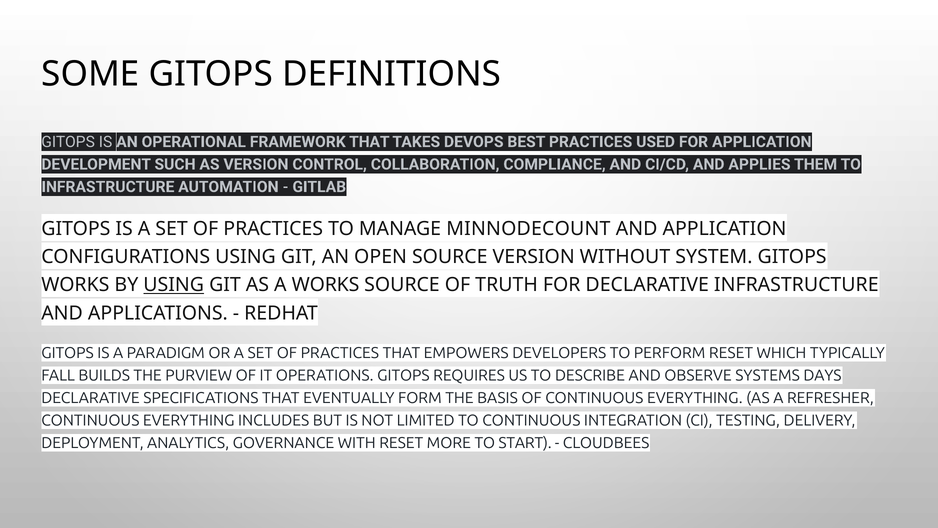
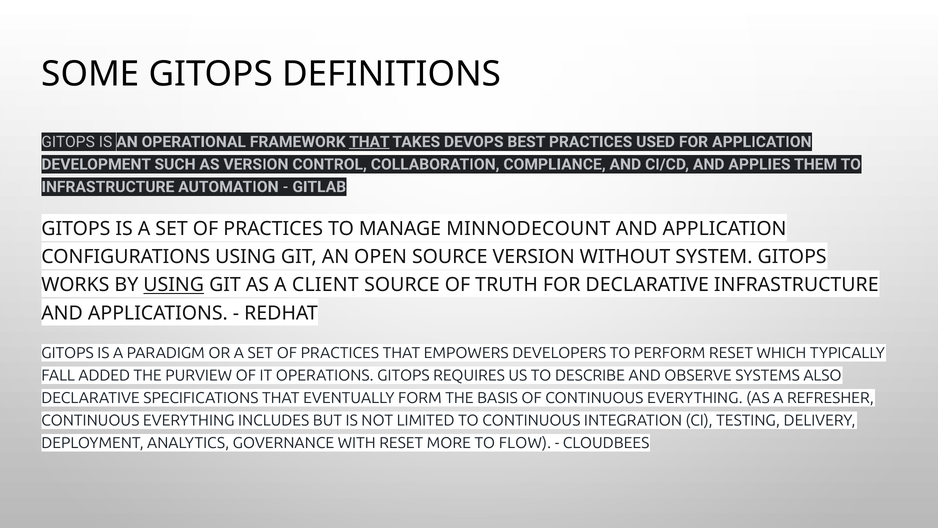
THAT at (369, 142) underline: none -> present
A WORKS: WORKS -> CLIENT
BUILDS: BUILDS -> ADDED
DAYS: DAYS -> ALSO
START: START -> FLOW
